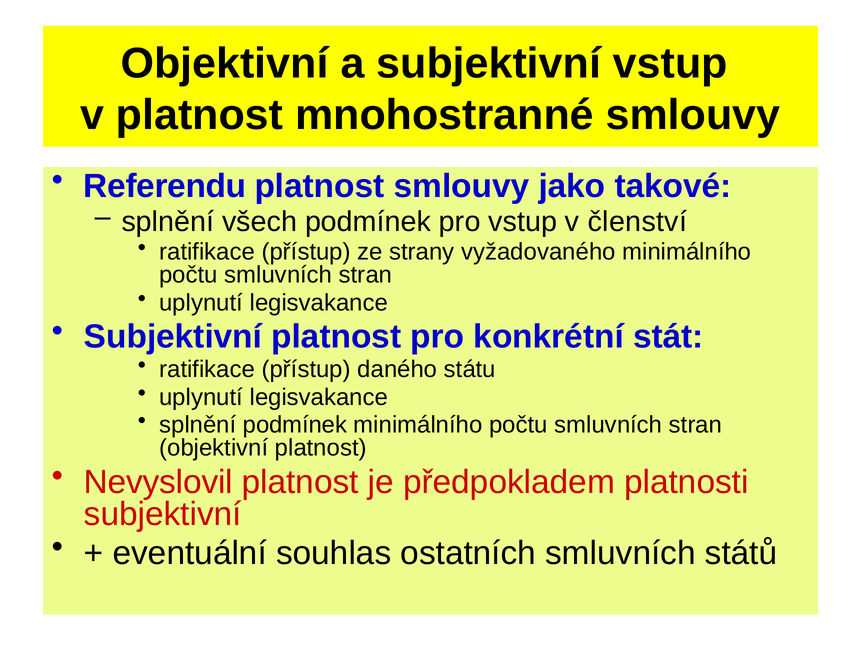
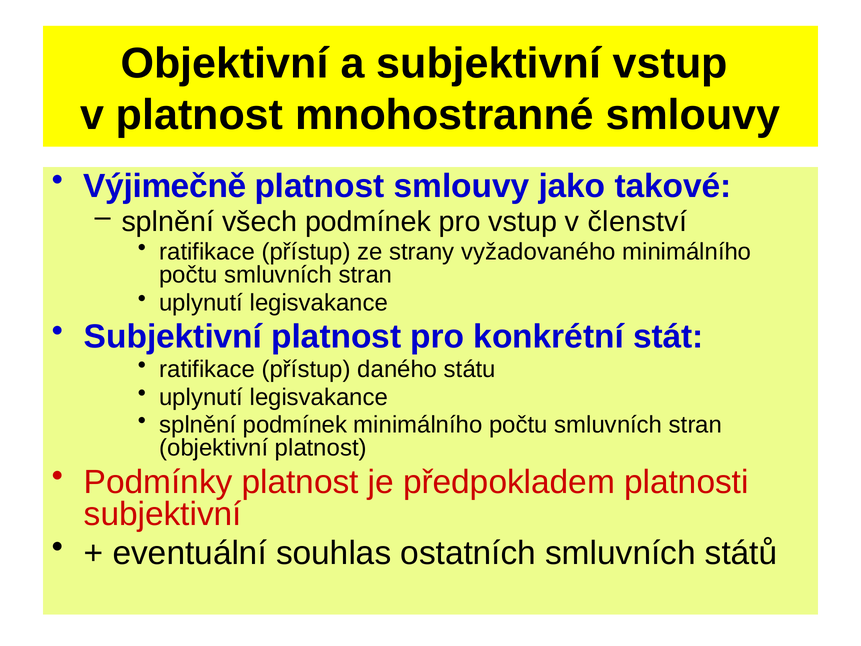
Referendu: Referendu -> Výjimečně
Nevyslovil: Nevyslovil -> Podmínky
